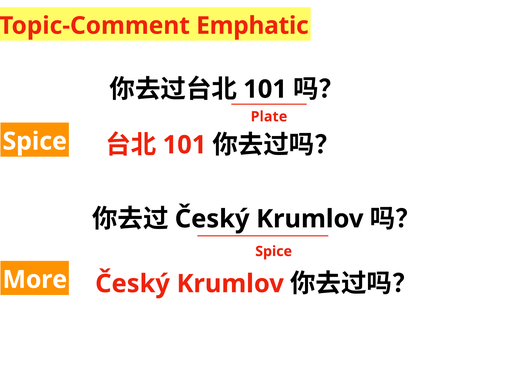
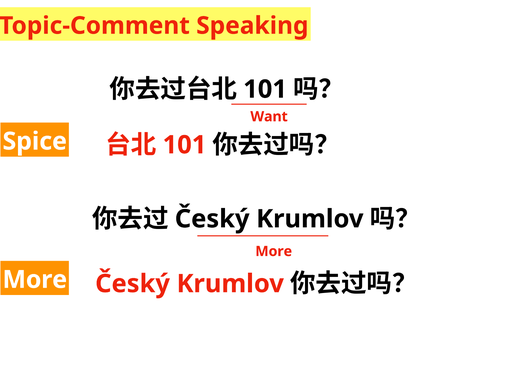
Emphatic: Emphatic -> Speaking
Plate: Plate -> Want
Spice at (274, 251): Spice -> More
